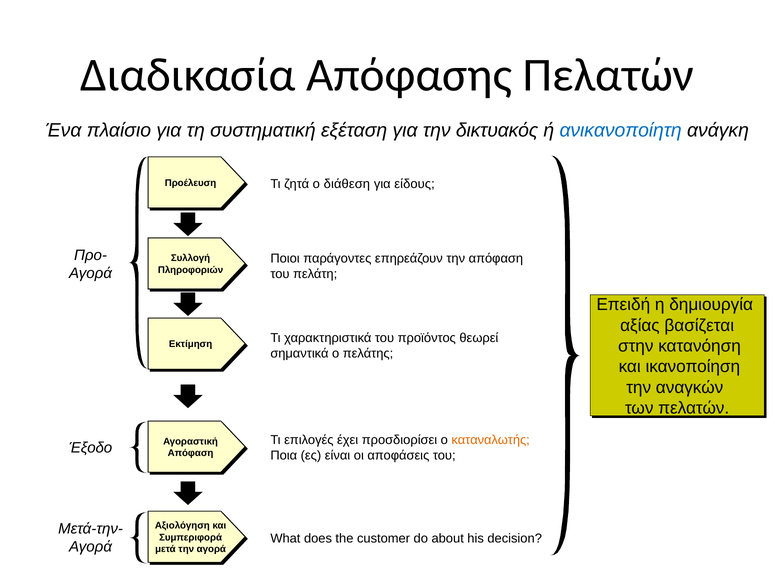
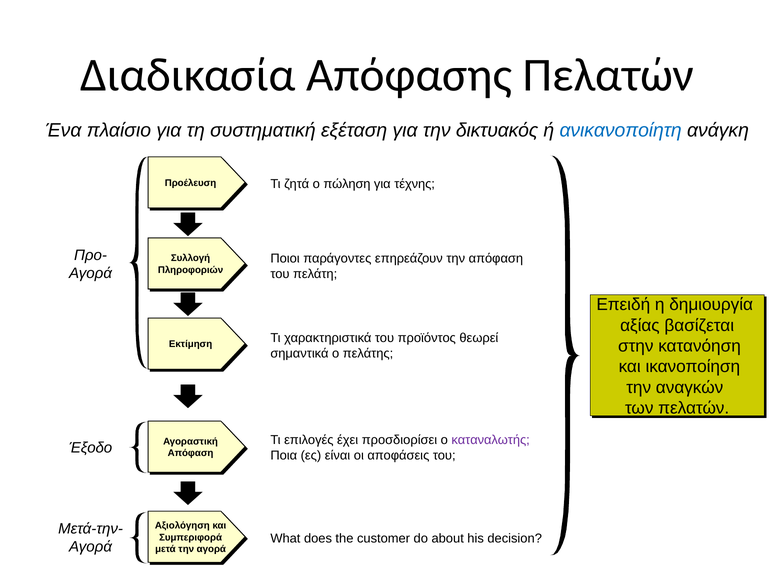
διάθεση: διάθεση -> πώληση
είδους: είδους -> τέχνης
καταναλωτής colour: orange -> purple
